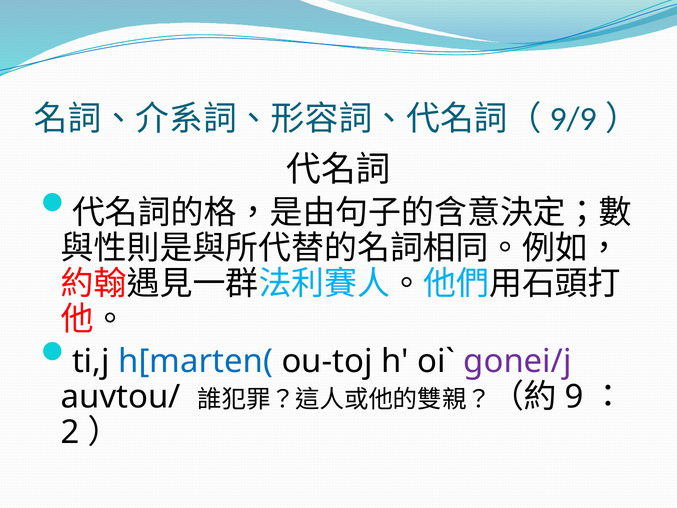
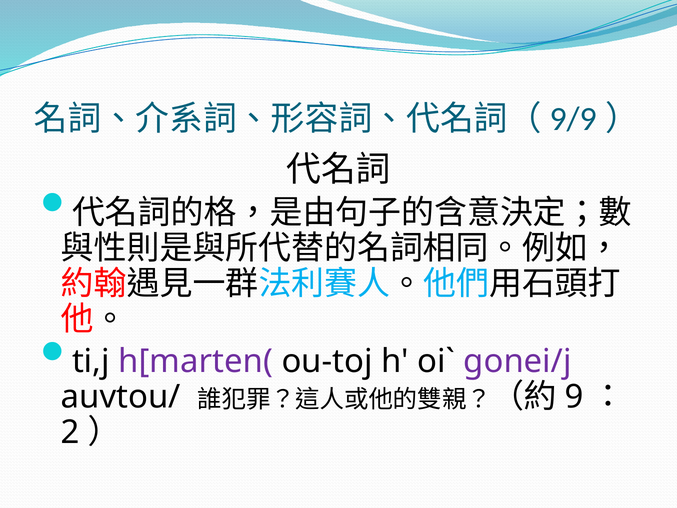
h[marten( colour: blue -> purple
